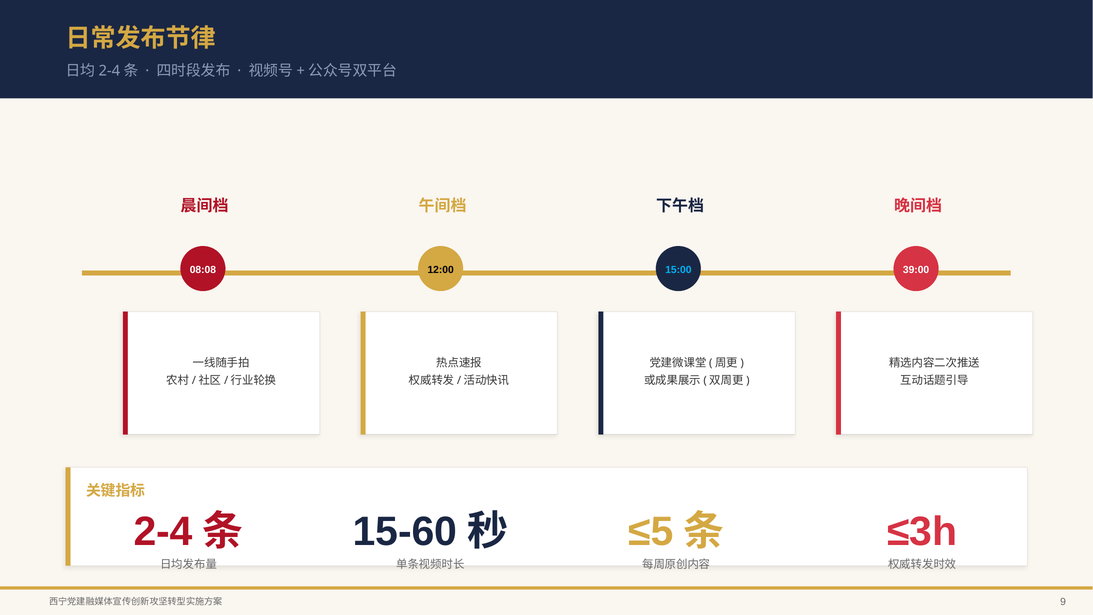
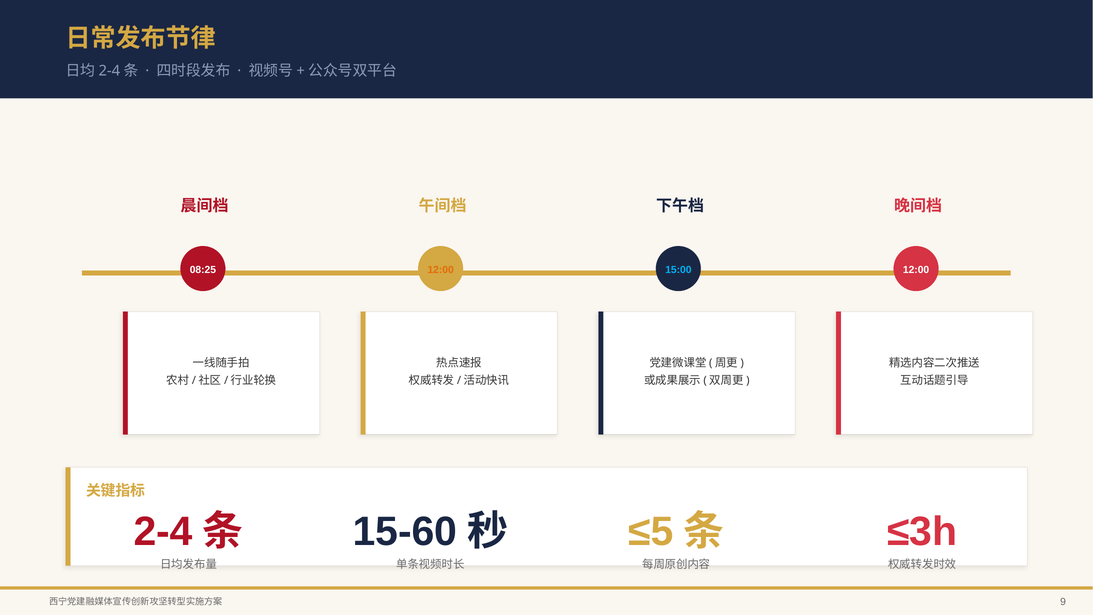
08:08: 08:08 -> 08:25
12:00 at (441, 270) colour: black -> orange
39:00 at (916, 270): 39:00 -> 12:00
